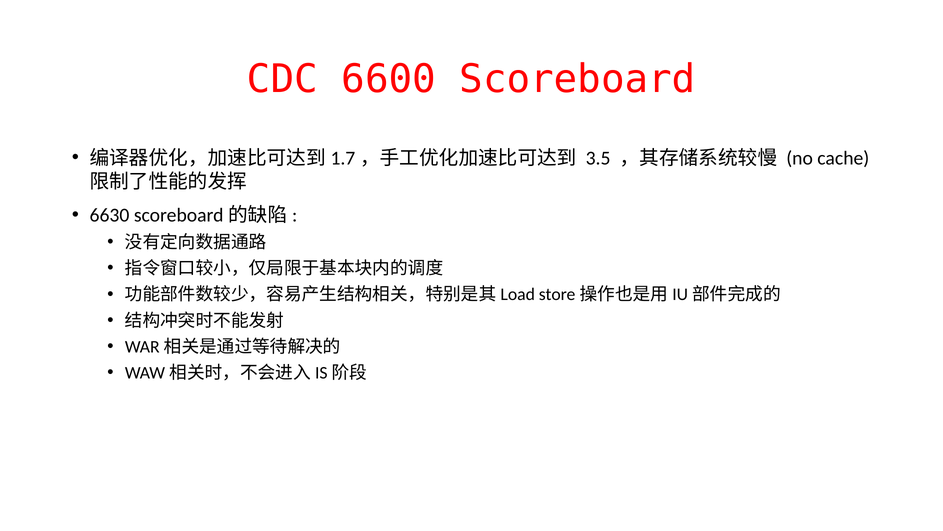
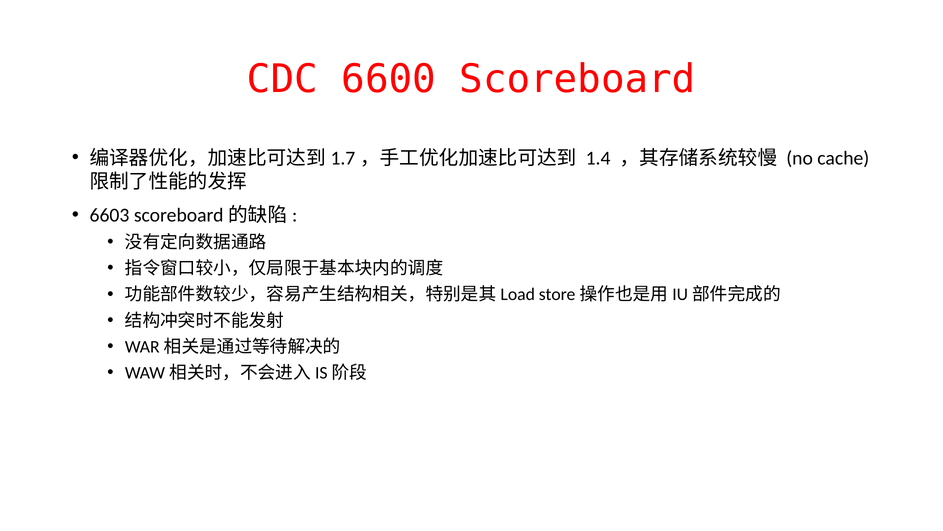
3.5: 3.5 -> 1.4
6630: 6630 -> 6603
